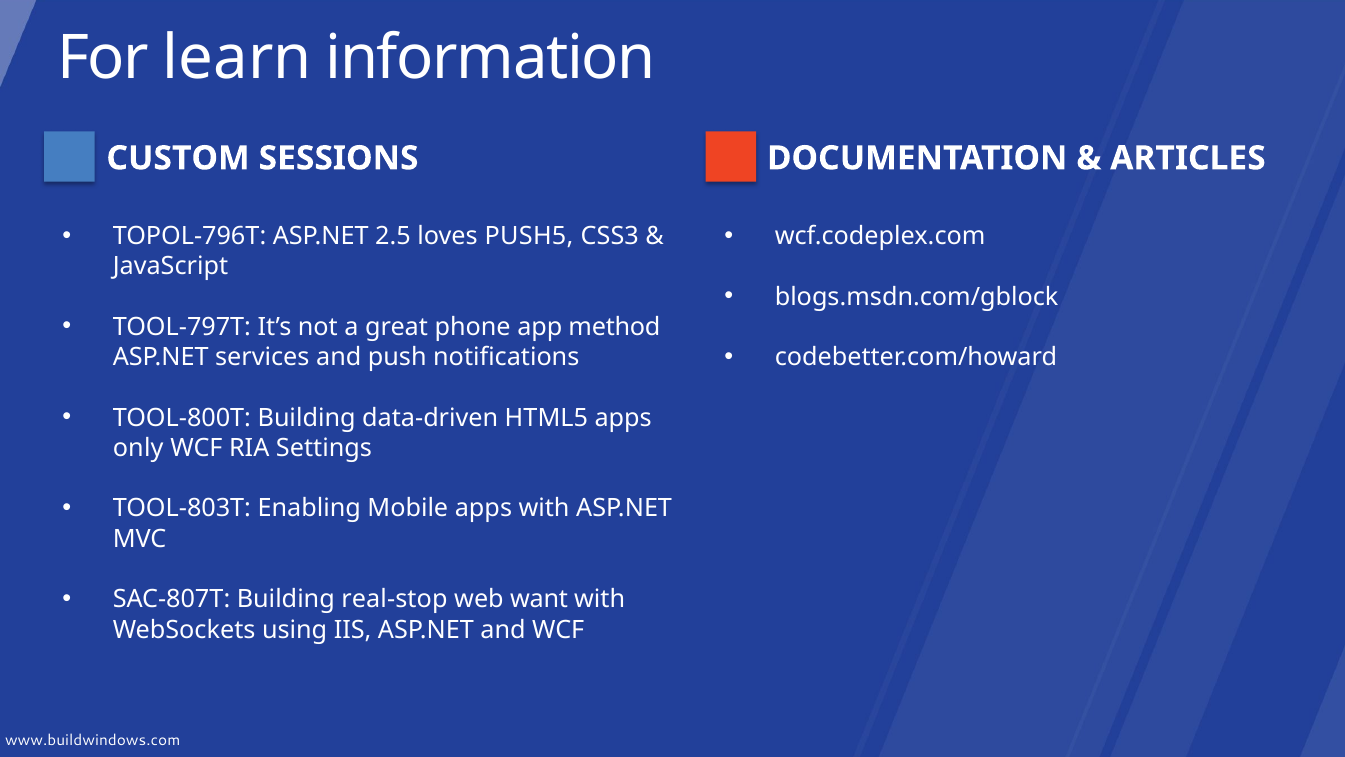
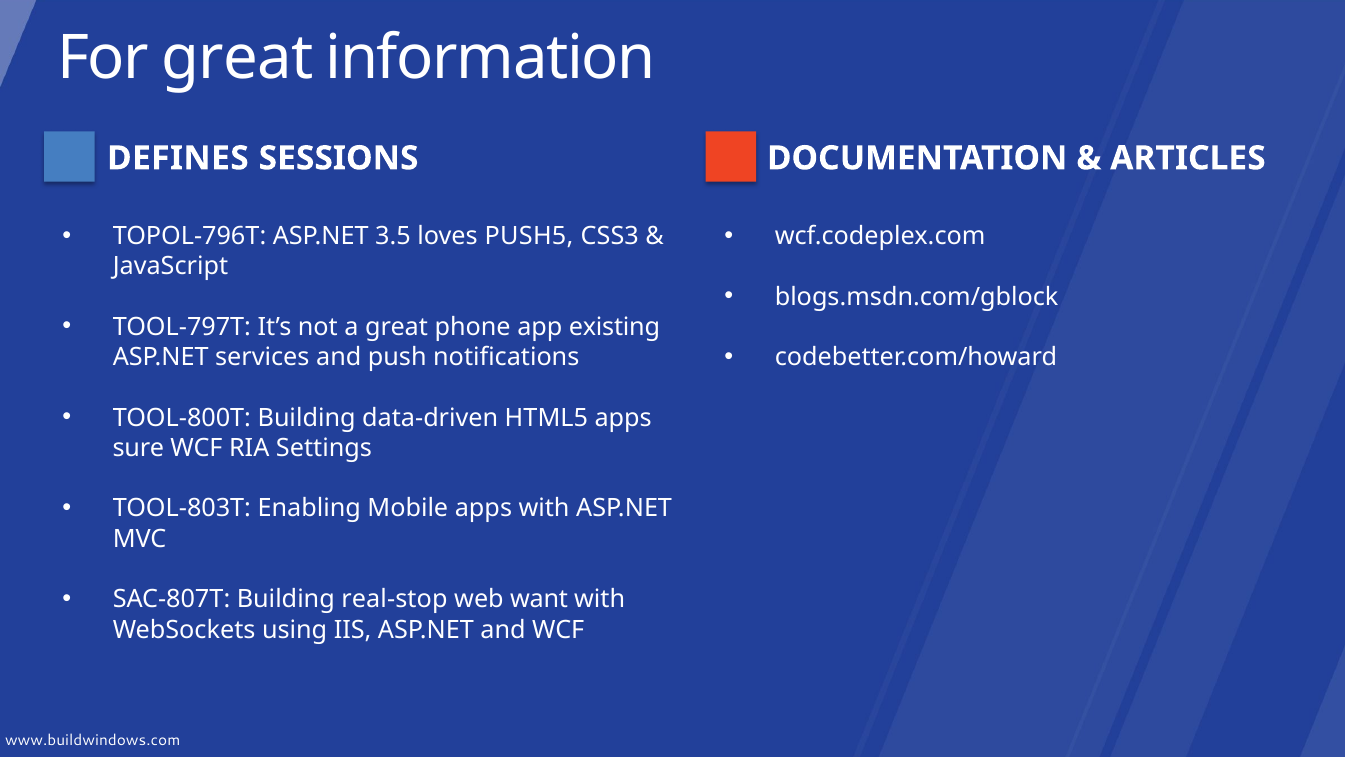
For learn: learn -> great
CUSTOM: CUSTOM -> DEFINES
2.5: 2.5 -> 3.5
method: method -> existing
only: only -> sure
